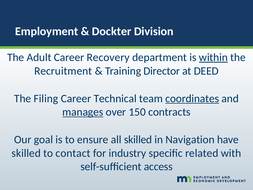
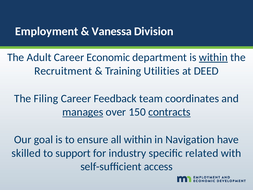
Dockter: Dockter -> Vanessa
Recovery: Recovery -> Economic
Director: Director -> Utilities
Technical: Technical -> Feedback
coordinates underline: present -> none
contracts underline: none -> present
all skilled: skilled -> within
contact: contact -> support
